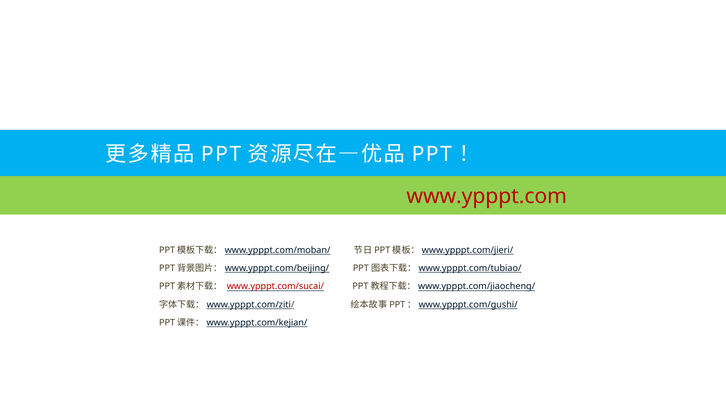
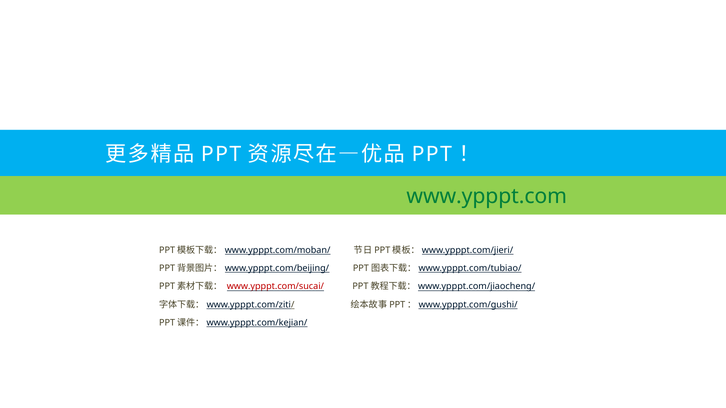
www.ypppt.com colour: red -> green
